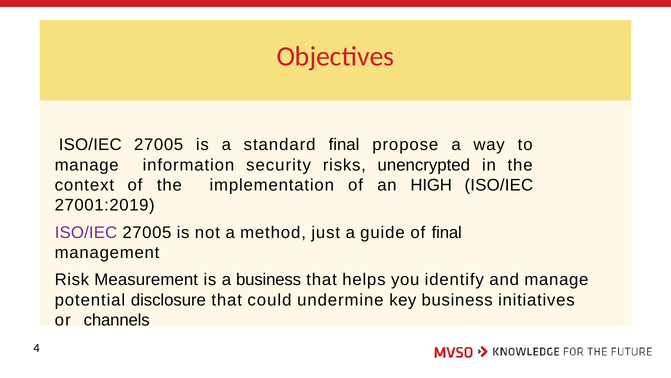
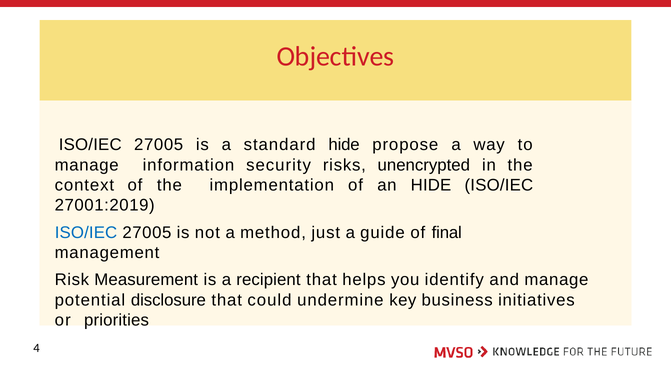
standard final: final -> hide
an HIGH: HIGH -> HIDE
ISO/IEC at (86, 232) colour: purple -> blue
a business: business -> recipient
channels: channels -> priorities
